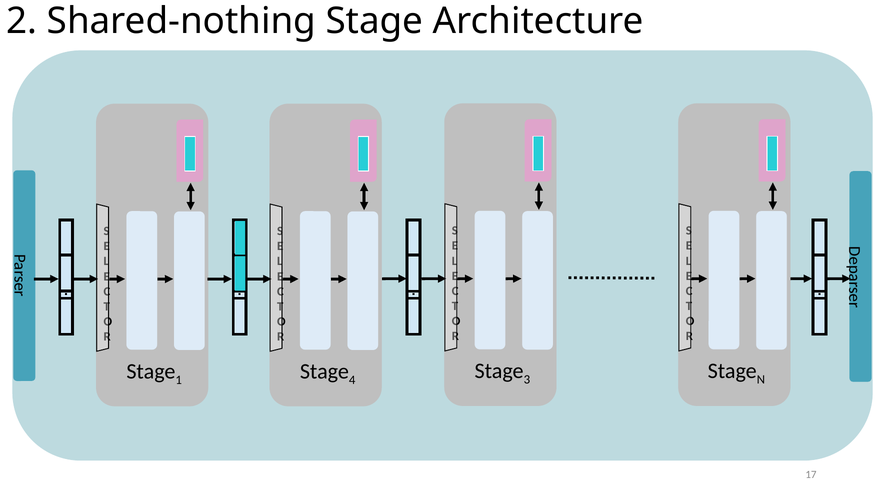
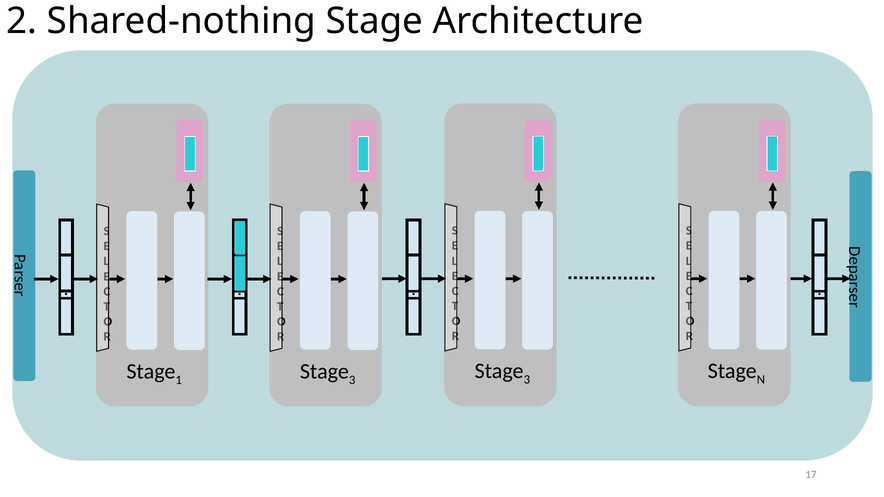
4 at (352, 380): 4 -> 3
